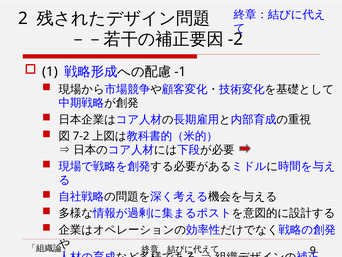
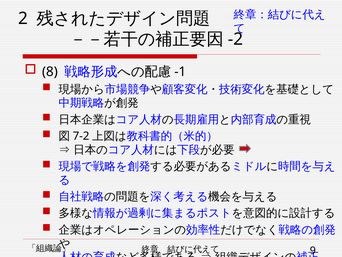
1: 1 -> 8
